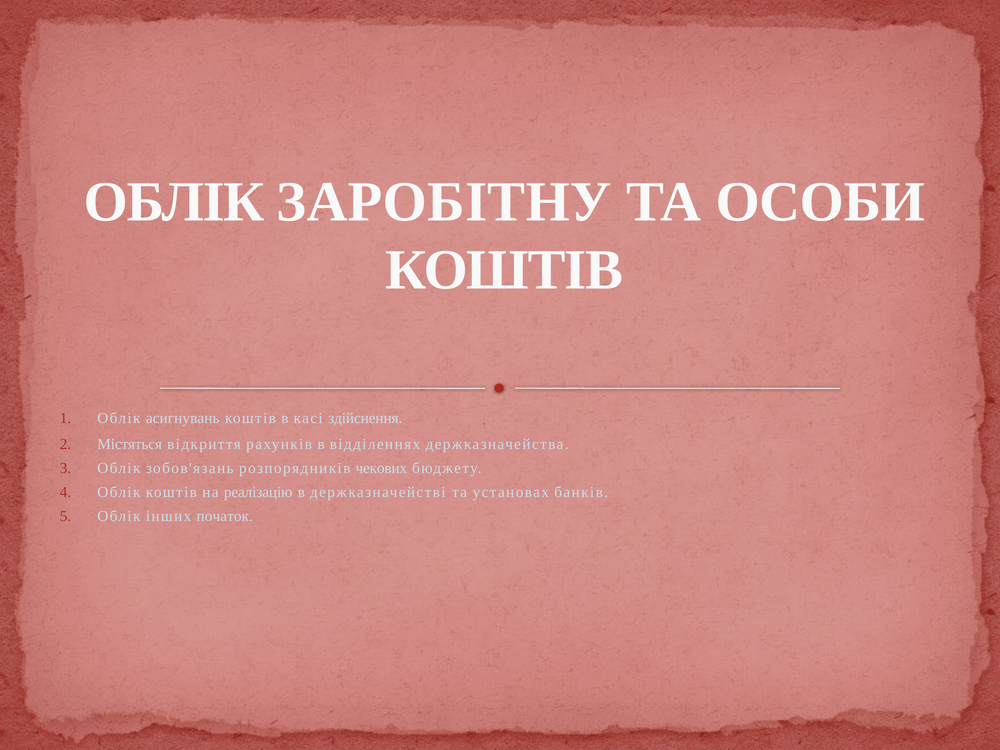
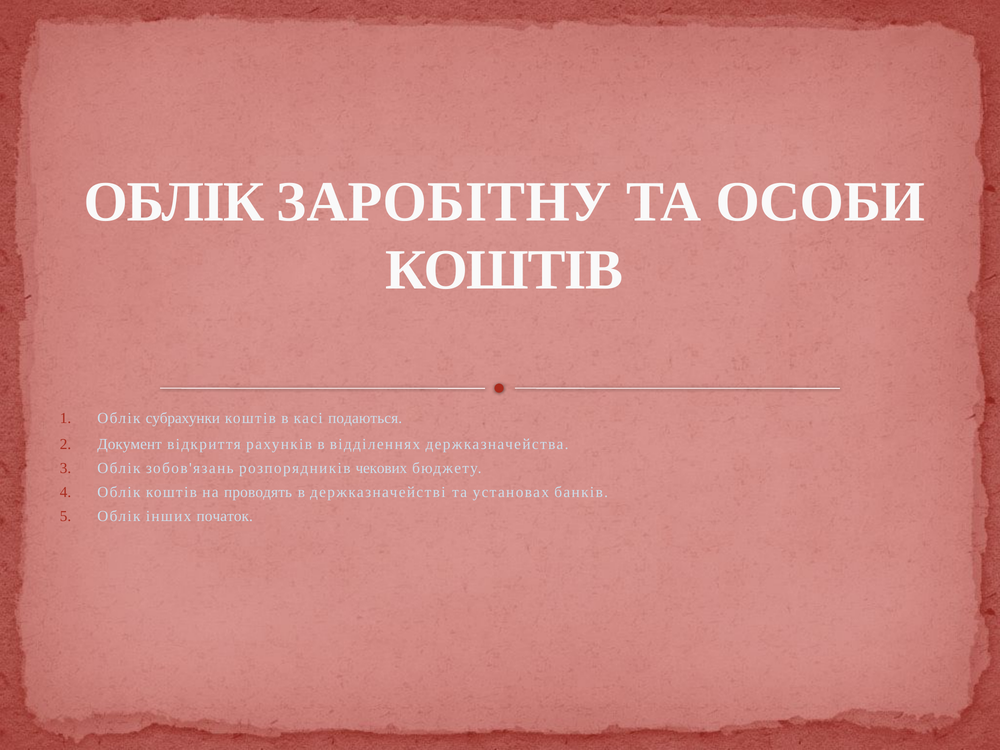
асигнувань: асигнувань -> субрахунки
здійснення: здійснення -> подаються
Містяться: Містяться -> Документ
реалізацію: реалізацію -> проводять
